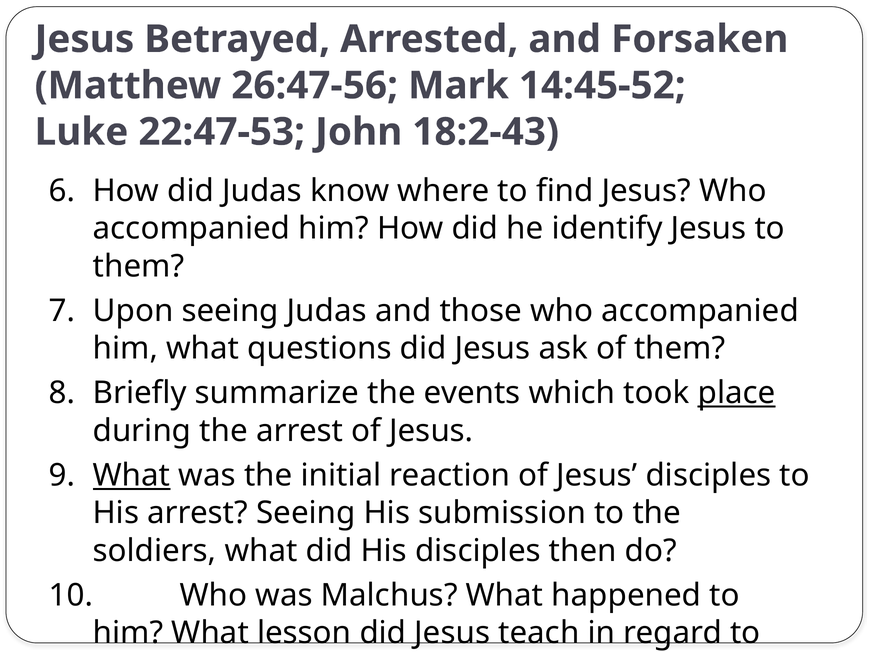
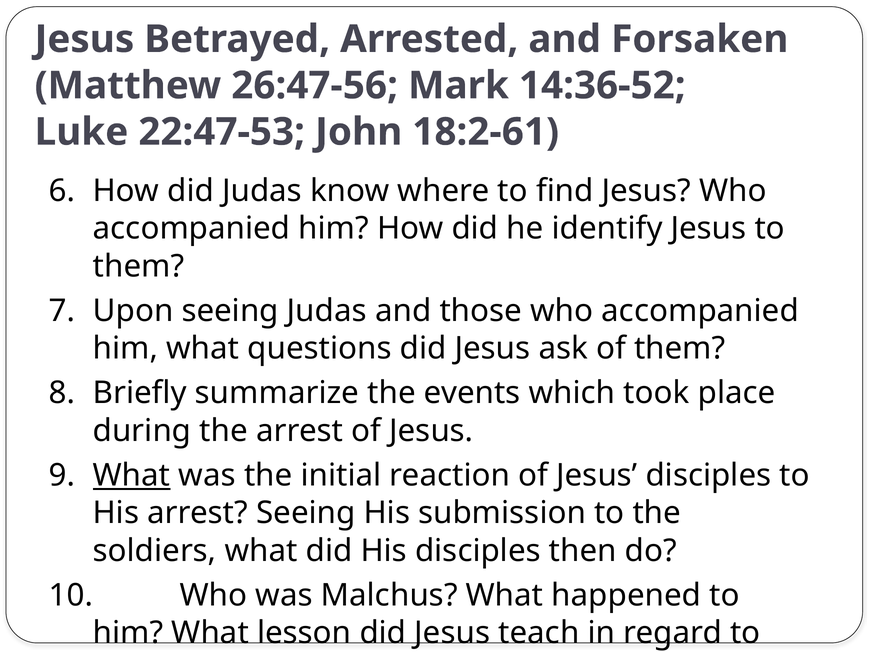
14:45-52: 14:45-52 -> 14:36-52
18:2-43: 18:2-43 -> 18:2-61
place underline: present -> none
